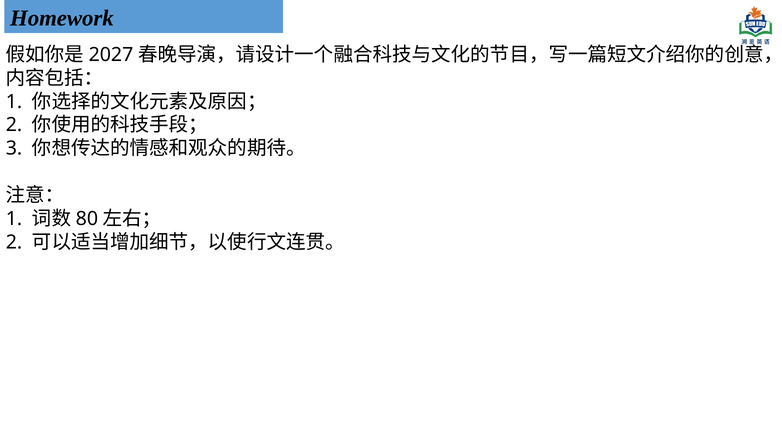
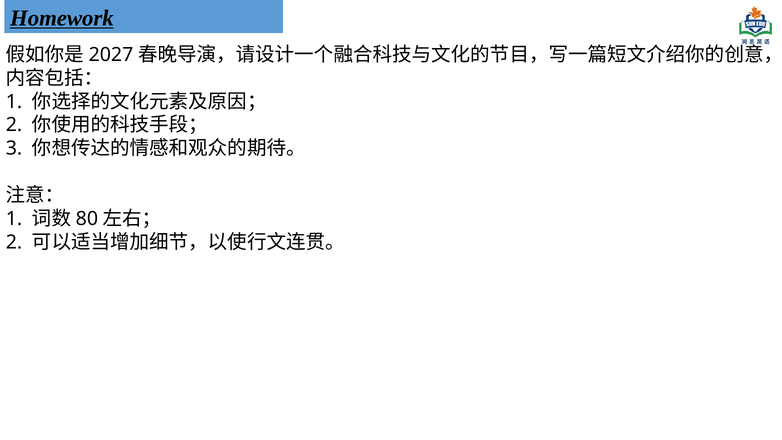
Homework underline: none -> present
